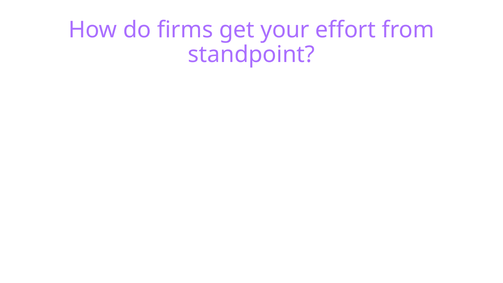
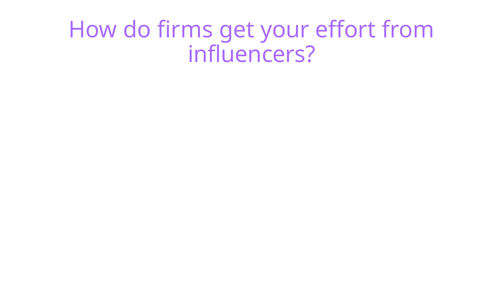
standpoint: standpoint -> influencers
